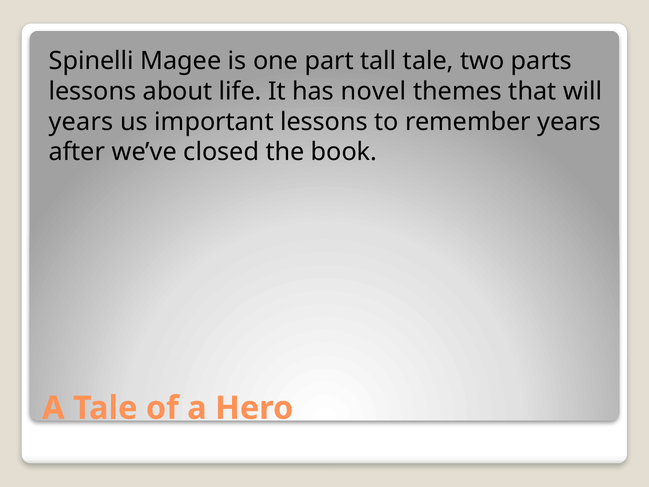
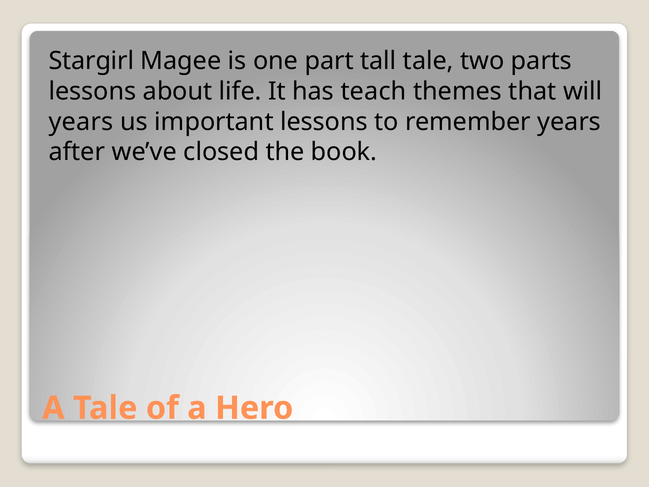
Spinelli: Spinelli -> Stargirl
novel: novel -> teach
